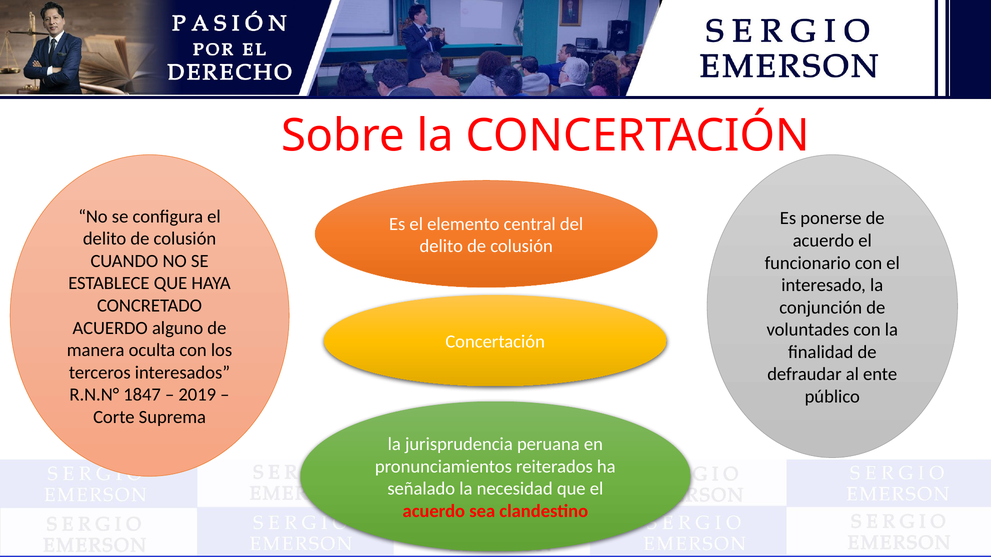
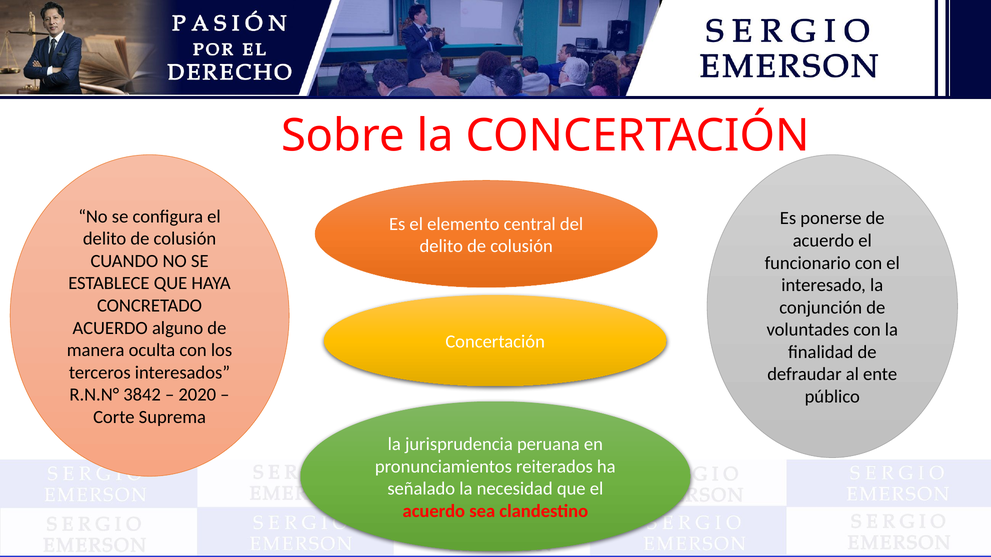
1847: 1847 -> 3842
2019: 2019 -> 2020
